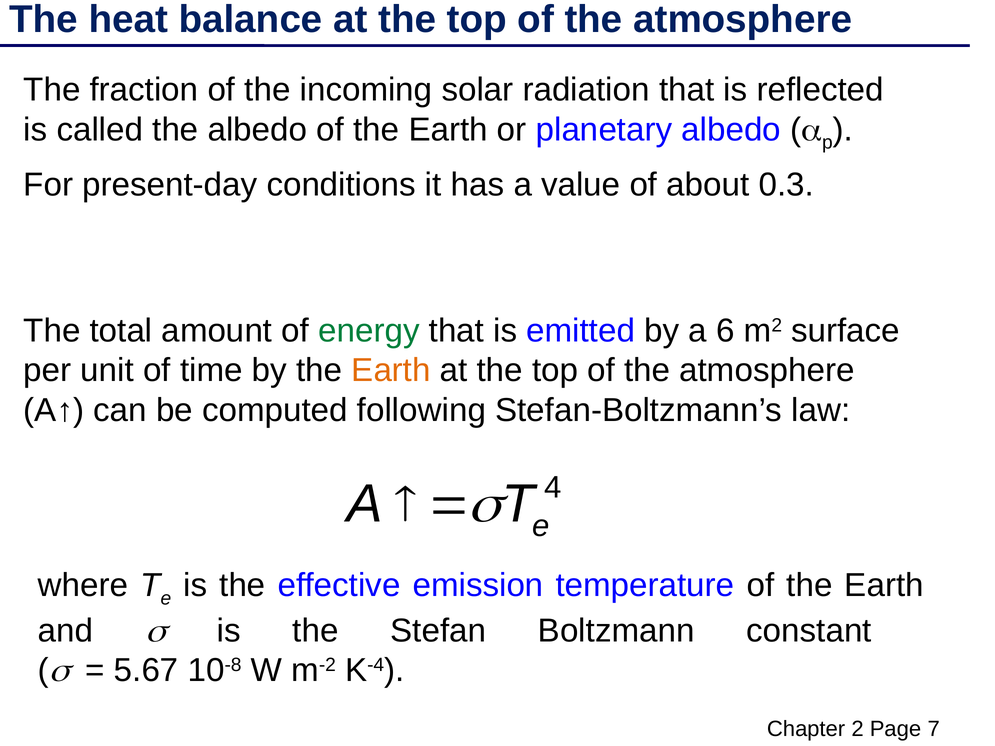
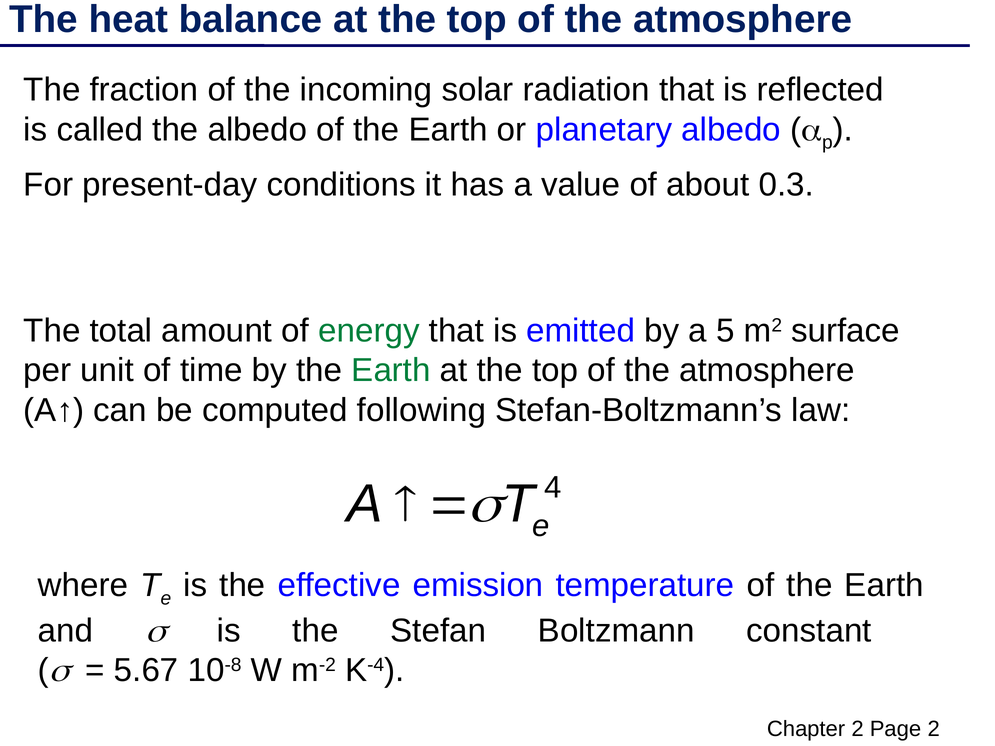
6: 6 -> 5
Earth at (391, 371) colour: orange -> green
Page 7: 7 -> 2
